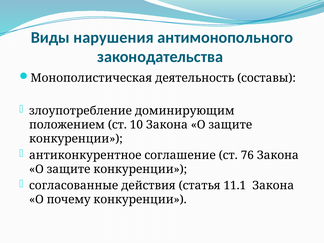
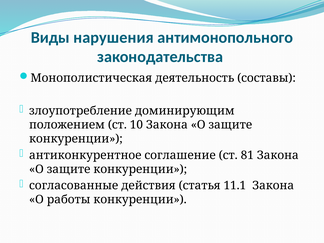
76: 76 -> 81
почему: почему -> работы
